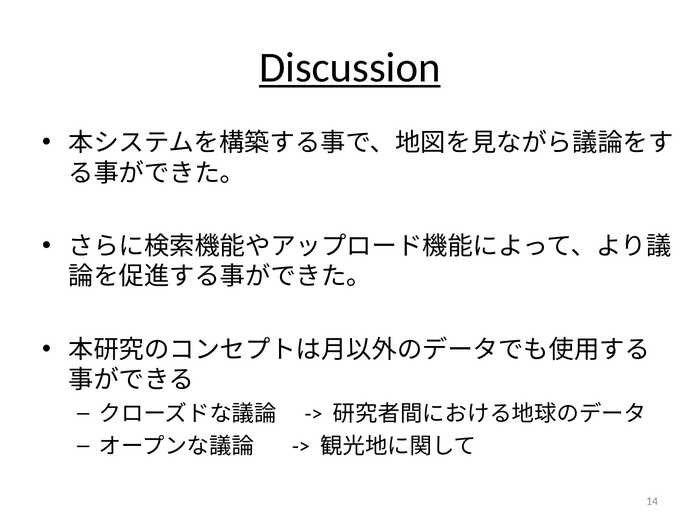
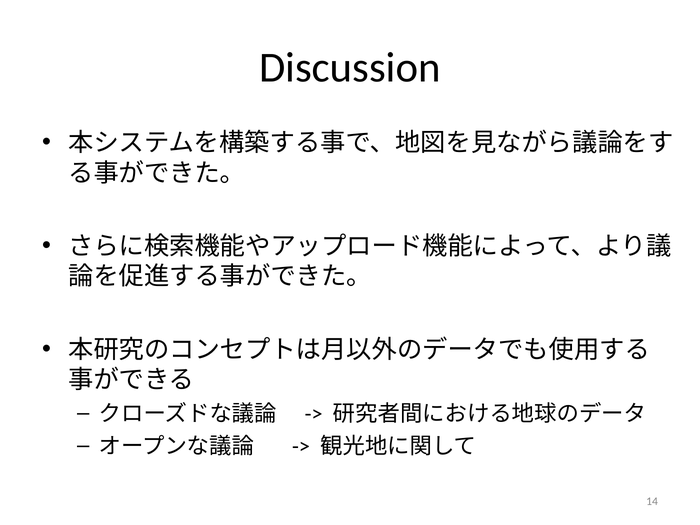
Discussion underline: present -> none
